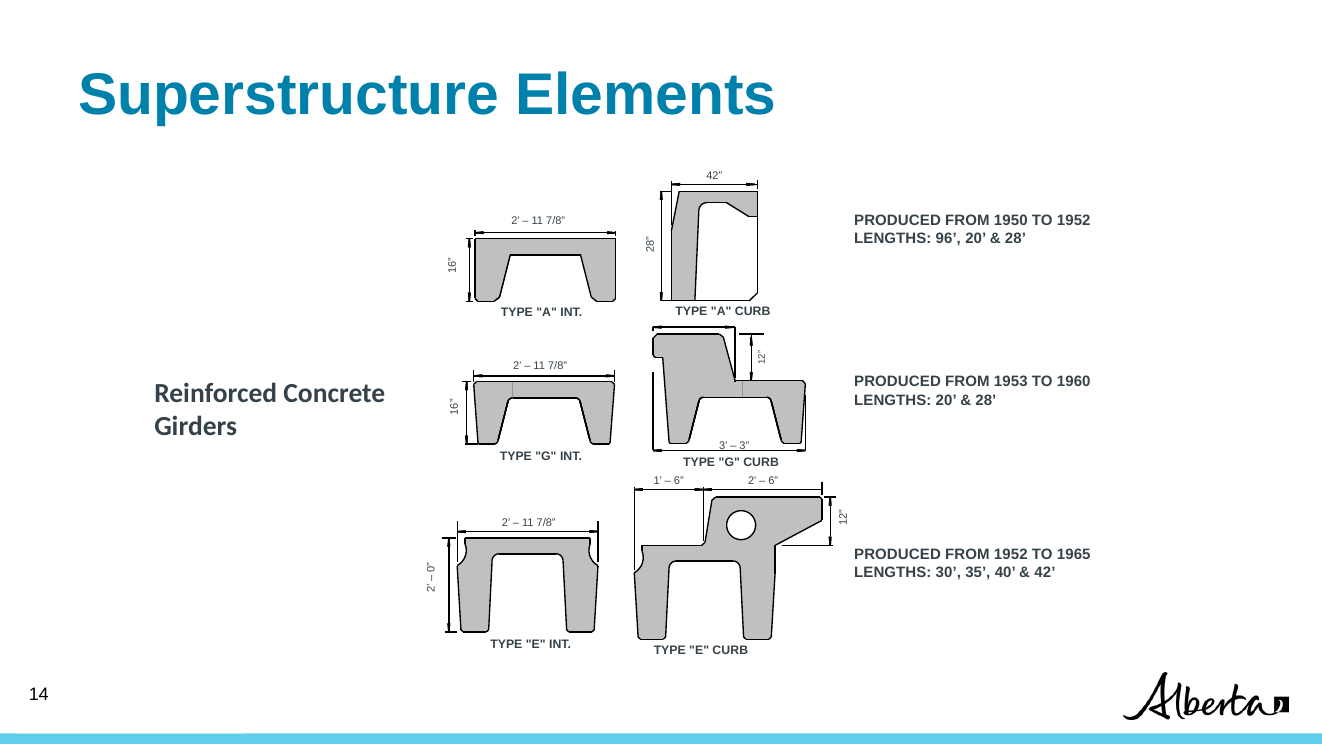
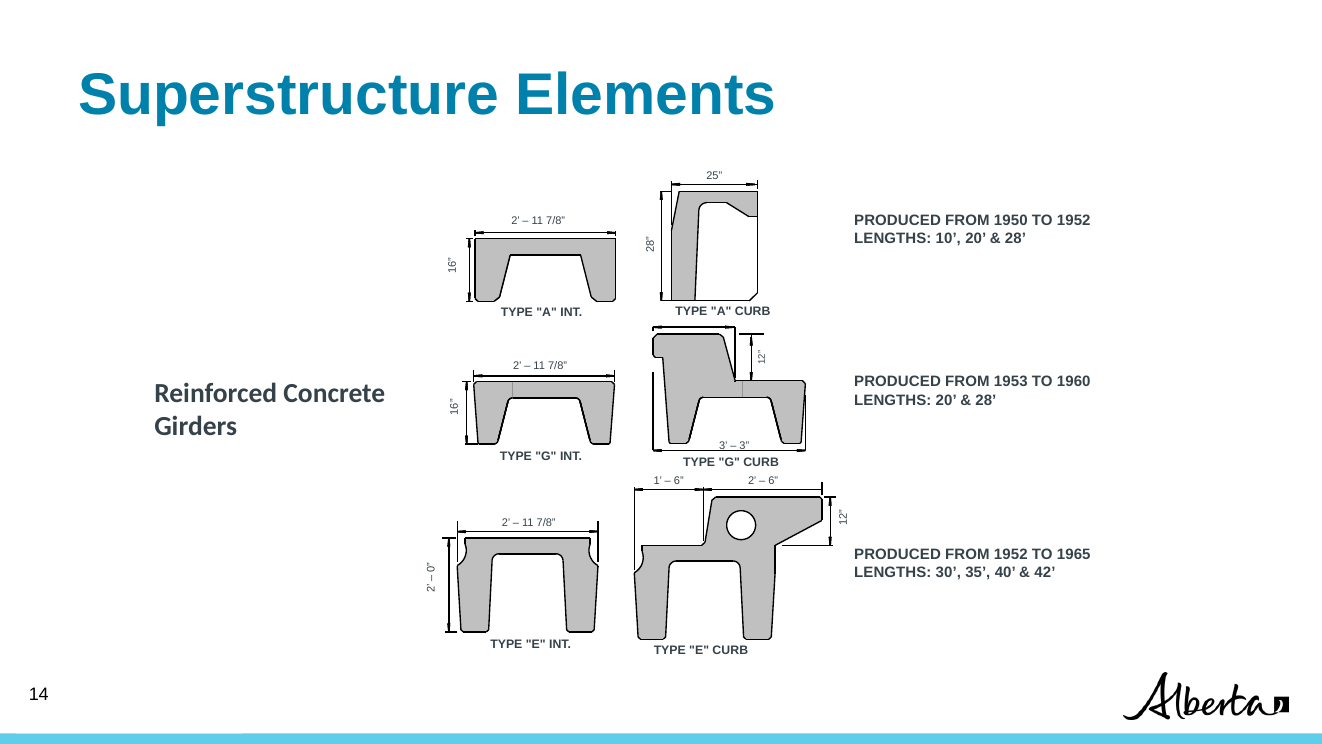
42 at (714, 176): 42 -> 25
96: 96 -> 10
